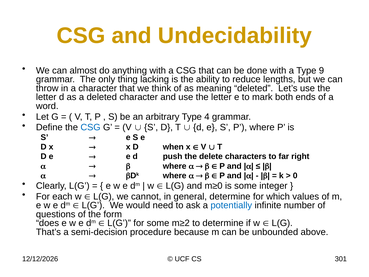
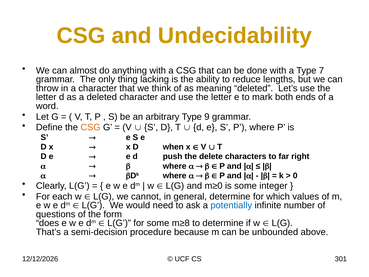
9: 9 -> 7
4: 4 -> 9
CSG at (91, 127) colour: blue -> orange
m≥2: m≥2 -> m≥8
